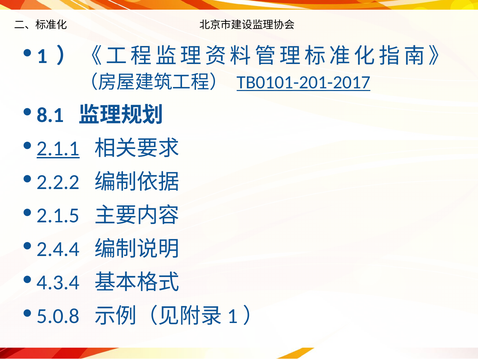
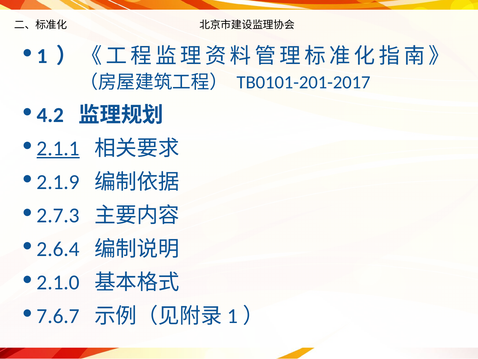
TB0101-201-2017 underline: present -> none
8.1: 8.1 -> 4.2
2.2.2: 2.2.2 -> 2.1.9
2.1.5: 2.1.5 -> 2.7.3
2.4.4: 2.4.4 -> 2.6.4
4.3.4: 4.3.4 -> 2.1.0
5.0.8: 5.0.8 -> 7.6.7
